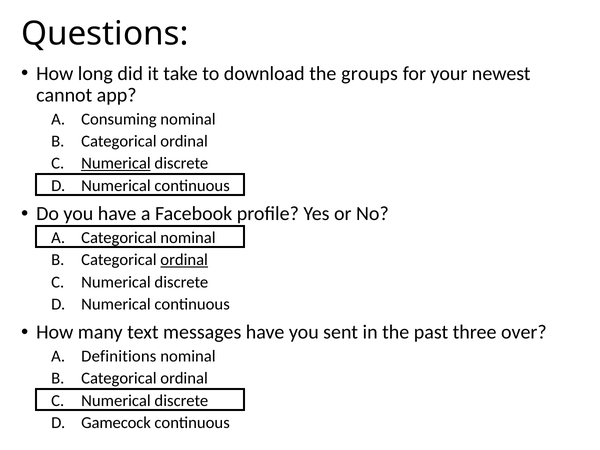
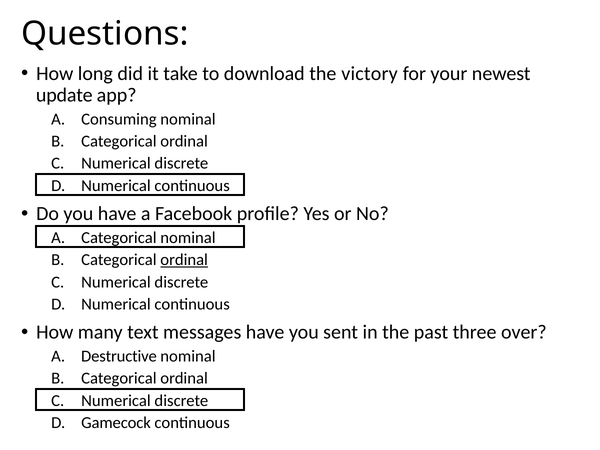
groups: groups -> victory
cannot: cannot -> update
Numerical at (116, 163) underline: present -> none
Definitions: Definitions -> Destructive
